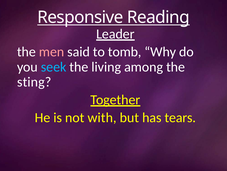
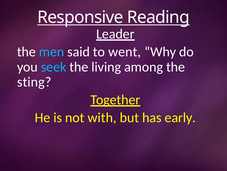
men colour: pink -> light blue
tomb: tomb -> went
tears: tears -> early
